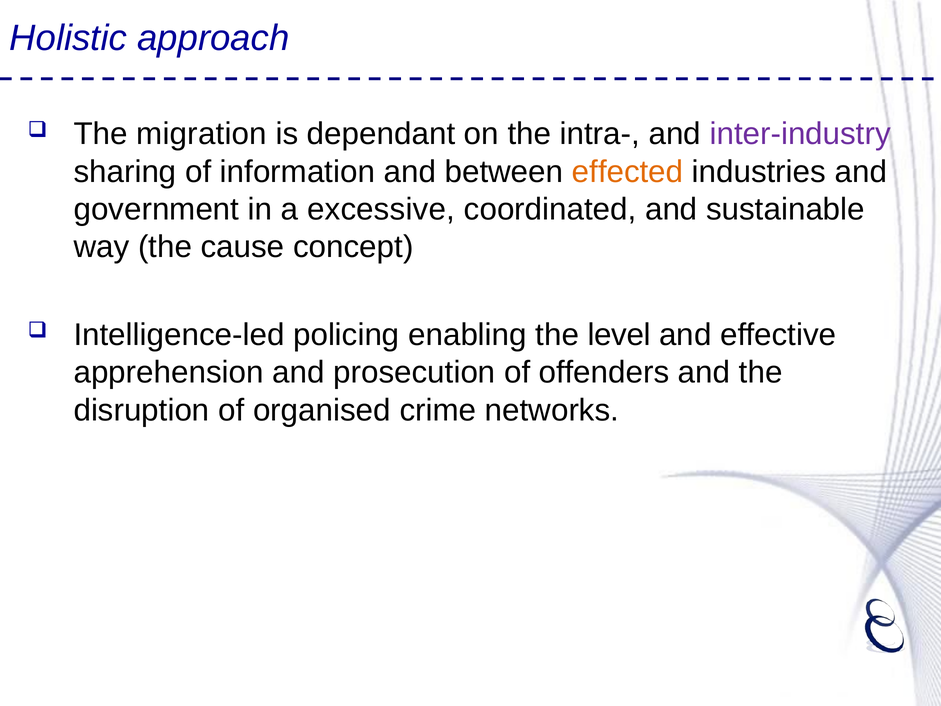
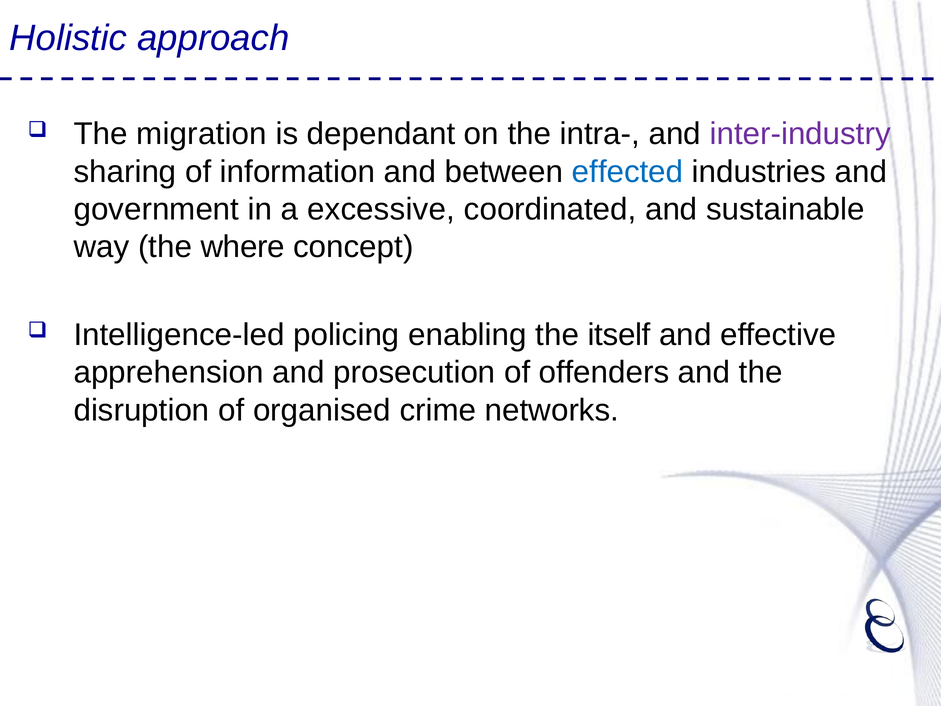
effected colour: orange -> blue
cause: cause -> where
level: level -> itself
